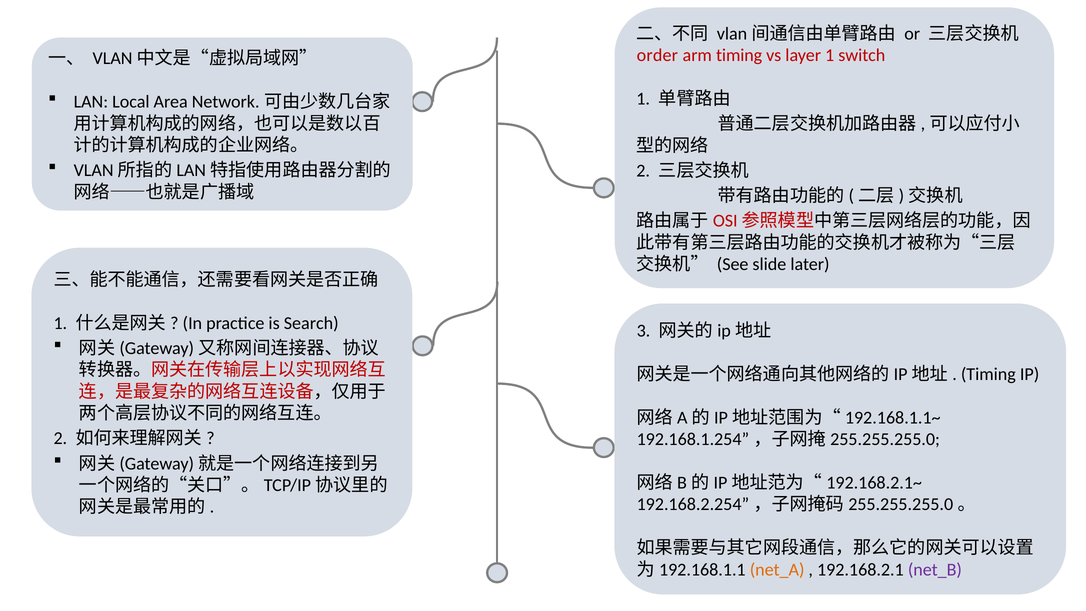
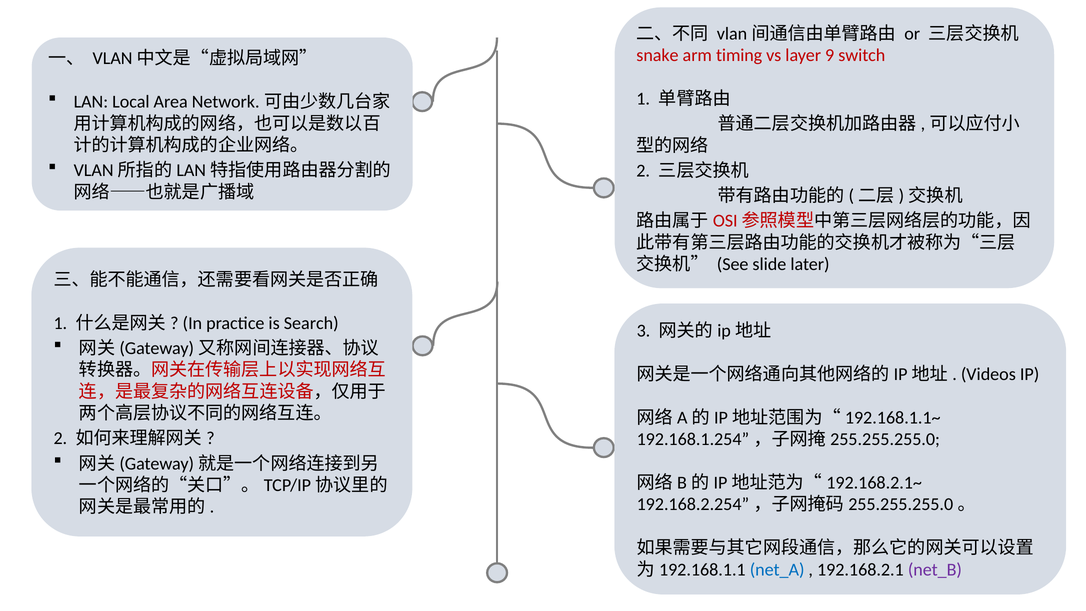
order: order -> snake
layer 1: 1 -> 9
Timing at (988, 374): Timing -> Videos
net_A colour: orange -> blue
